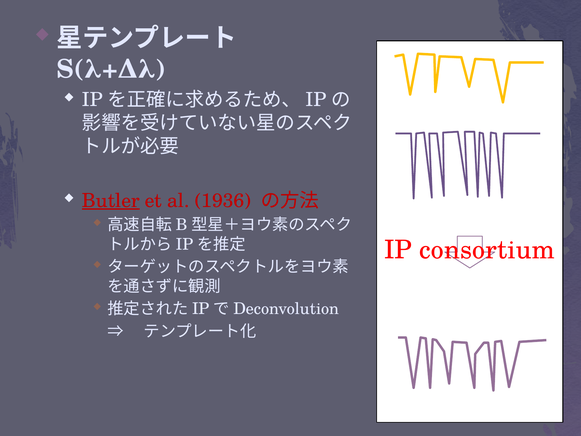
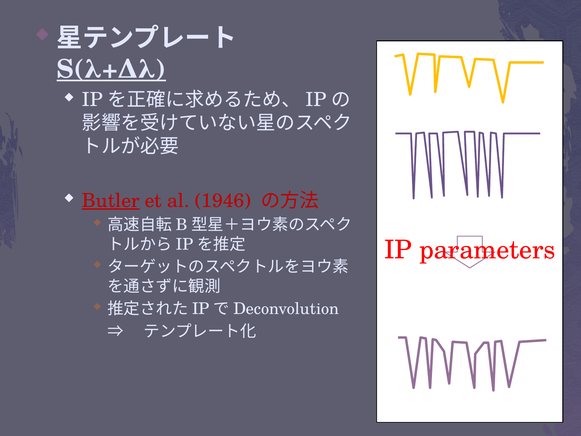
S(λ+Δλ underline: none -> present
1936: 1936 -> 1946
consortium: consortium -> parameters
